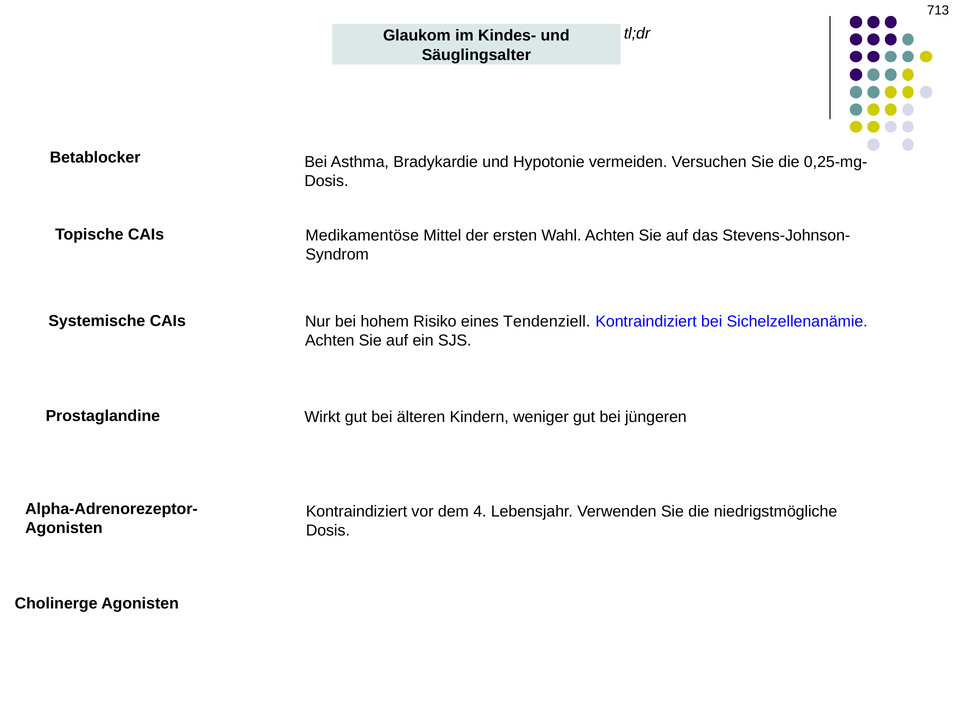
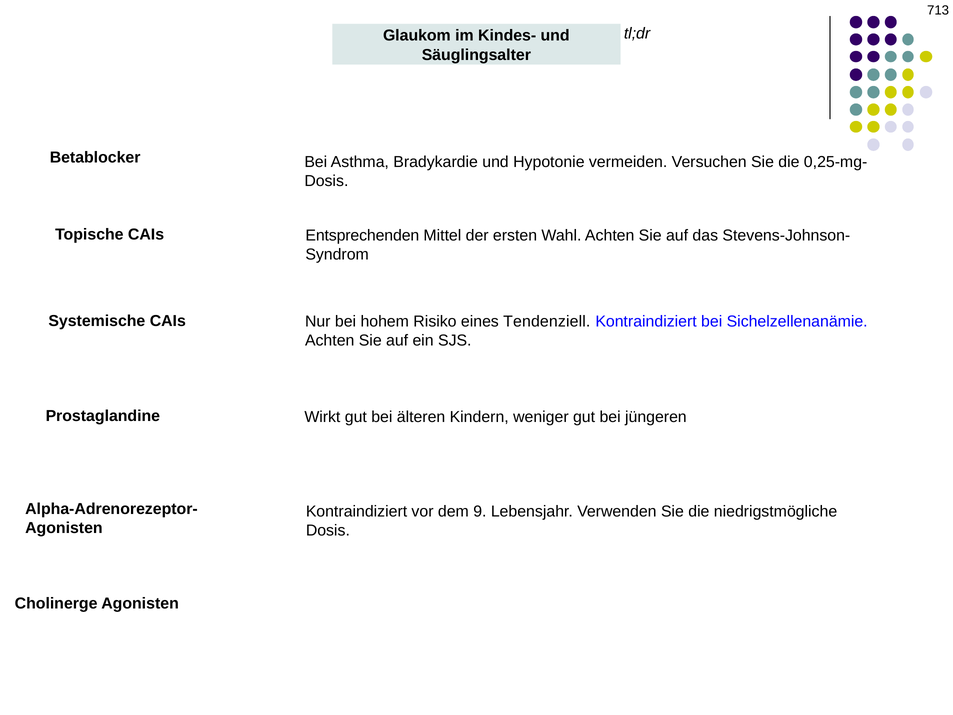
Medikamentöse: Medikamentöse -> Entsprechenden
4: 4 -> 9
